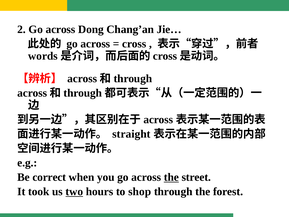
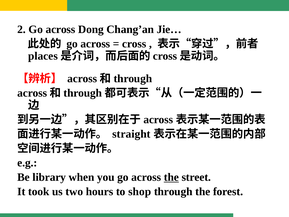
words: words -> places
correct: correct -> library
two underline: present -> none
